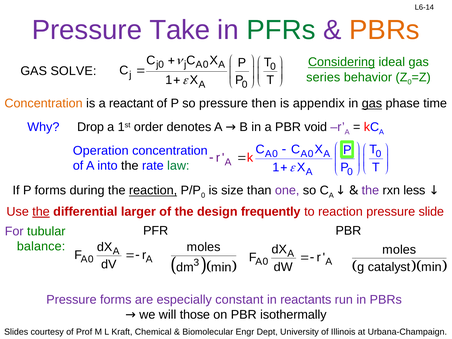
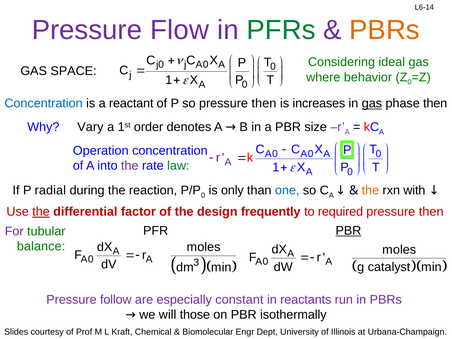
Take: Take -> Flow
Considering underline: present -> none
SOLVE: SOLVE -> SPACE
series: series -> where
Concentration at (44, 103) colour: orange -> blue
appendix: appendix -> increases
phase time: time -> then
Drop: Drop -> Vary
void: void -> size
the at (130, 166) colour: black -> purple
P forms: forms -> radial
reaction at (153, 191) underline: present -> none
size: size -> only
one colour: purple -> blue
the at (370, 191) colour: purple -> orange
less: less -> with
larger: larger -> factor
to reaction: reaction -> required
slide at (431, 212): slide -> then
PBR at (348, 231) underline: none -> present
Pressure forms: forms -> follow
